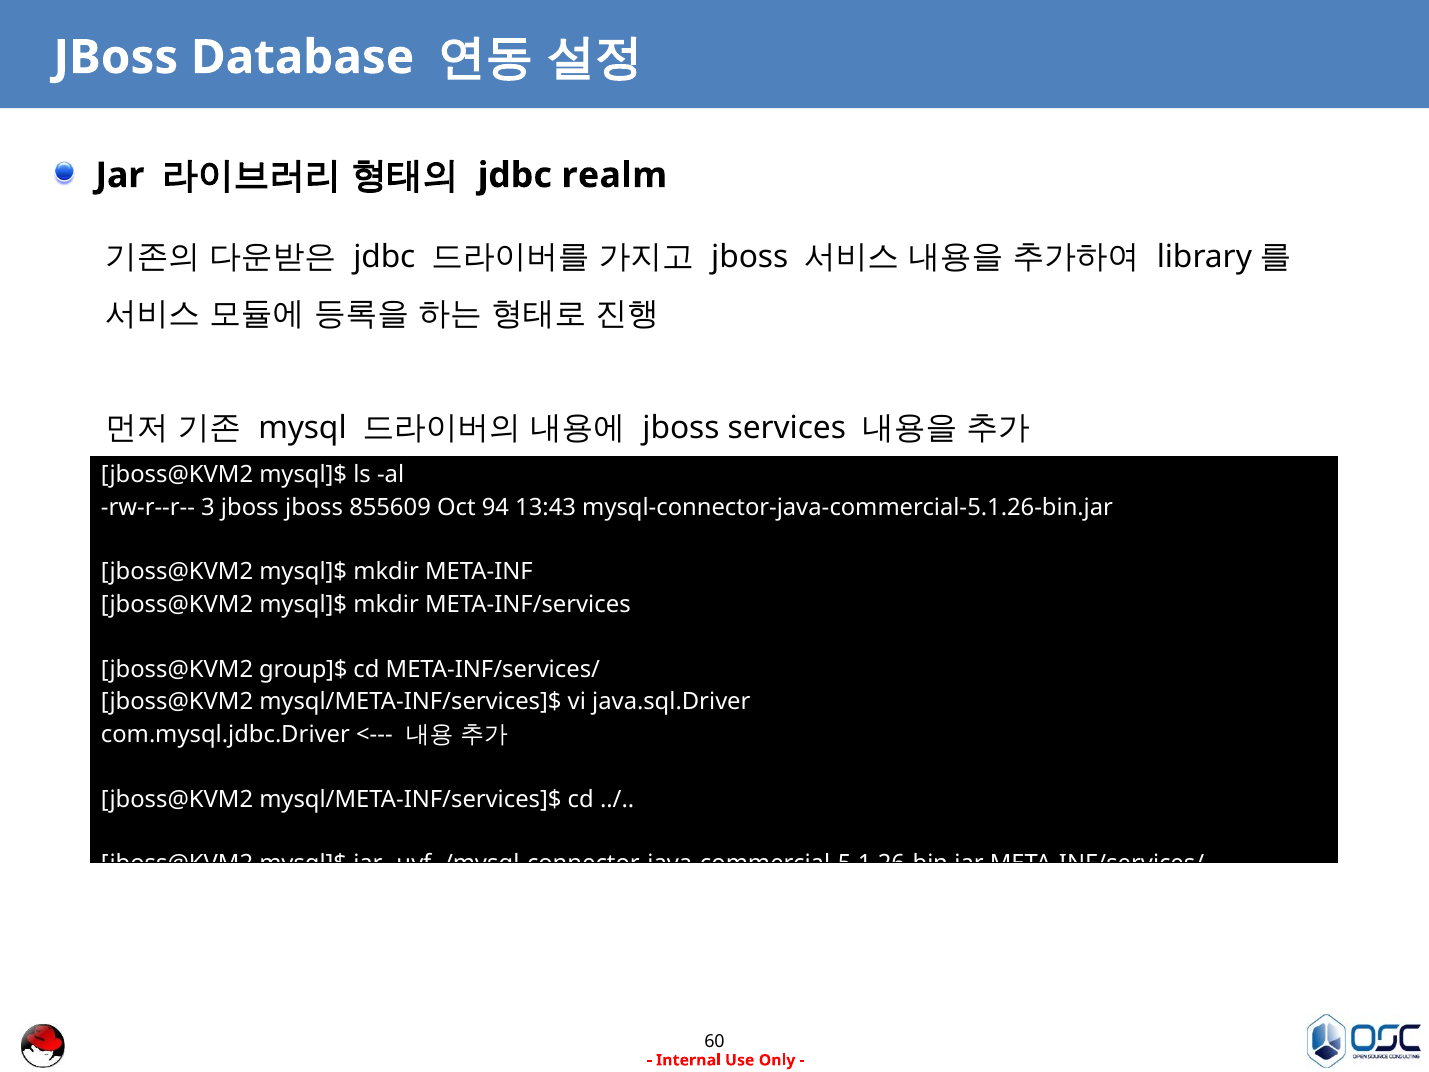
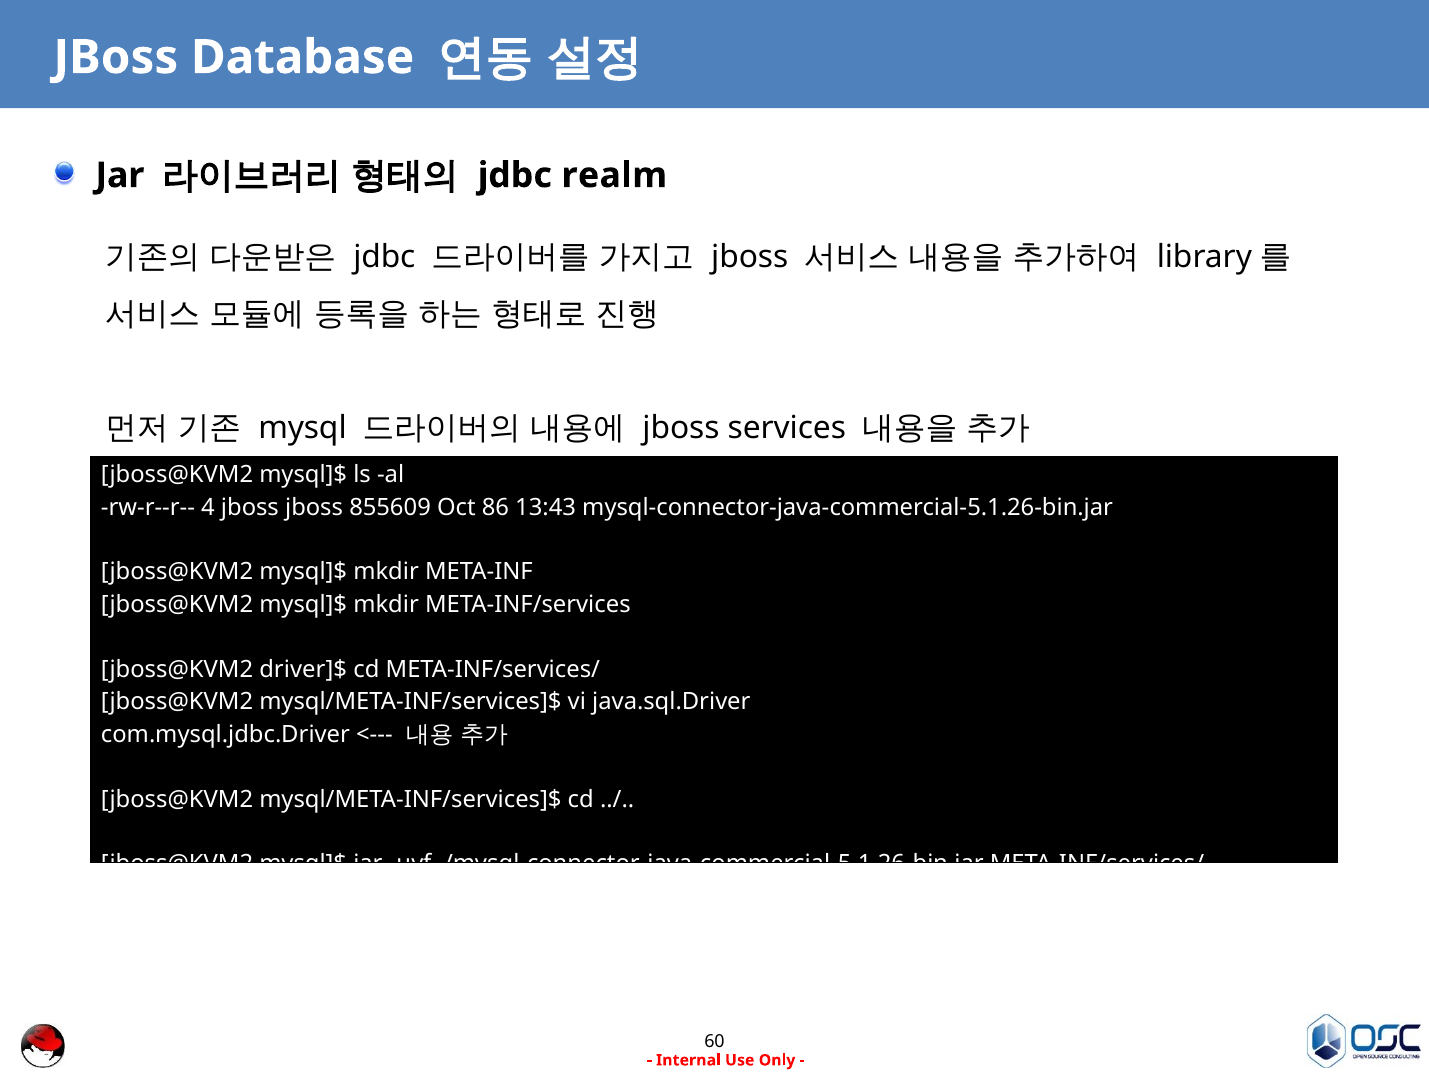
3: 3 -> 4
94: 94 -> 86
group]$: group]$ -> driver]$
